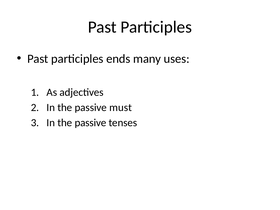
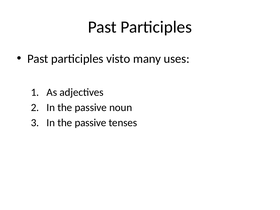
ends: ends -> visto
must: must -> noun
